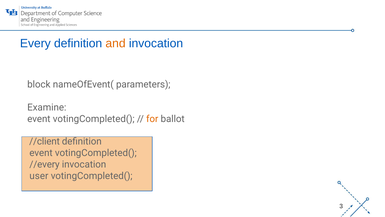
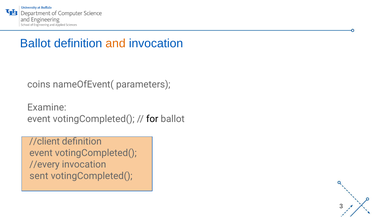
Every at (35, 43): Every -> Ballot
block: block -> coins
for colour: orange -> black
user: user -> sent
